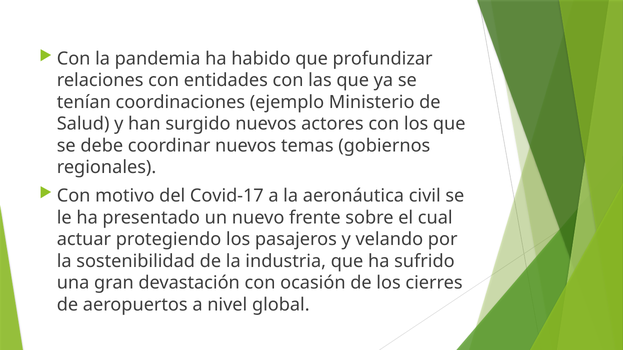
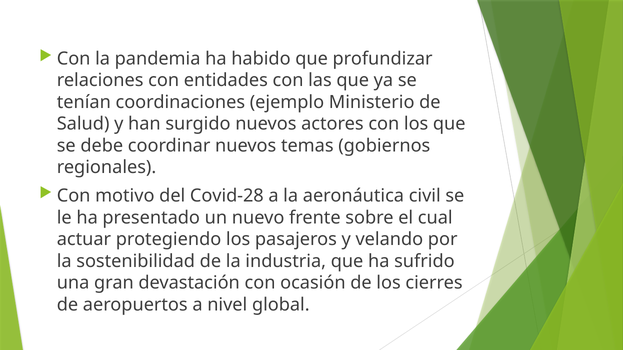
Covid-17: Covid-17 -> Covid-28
